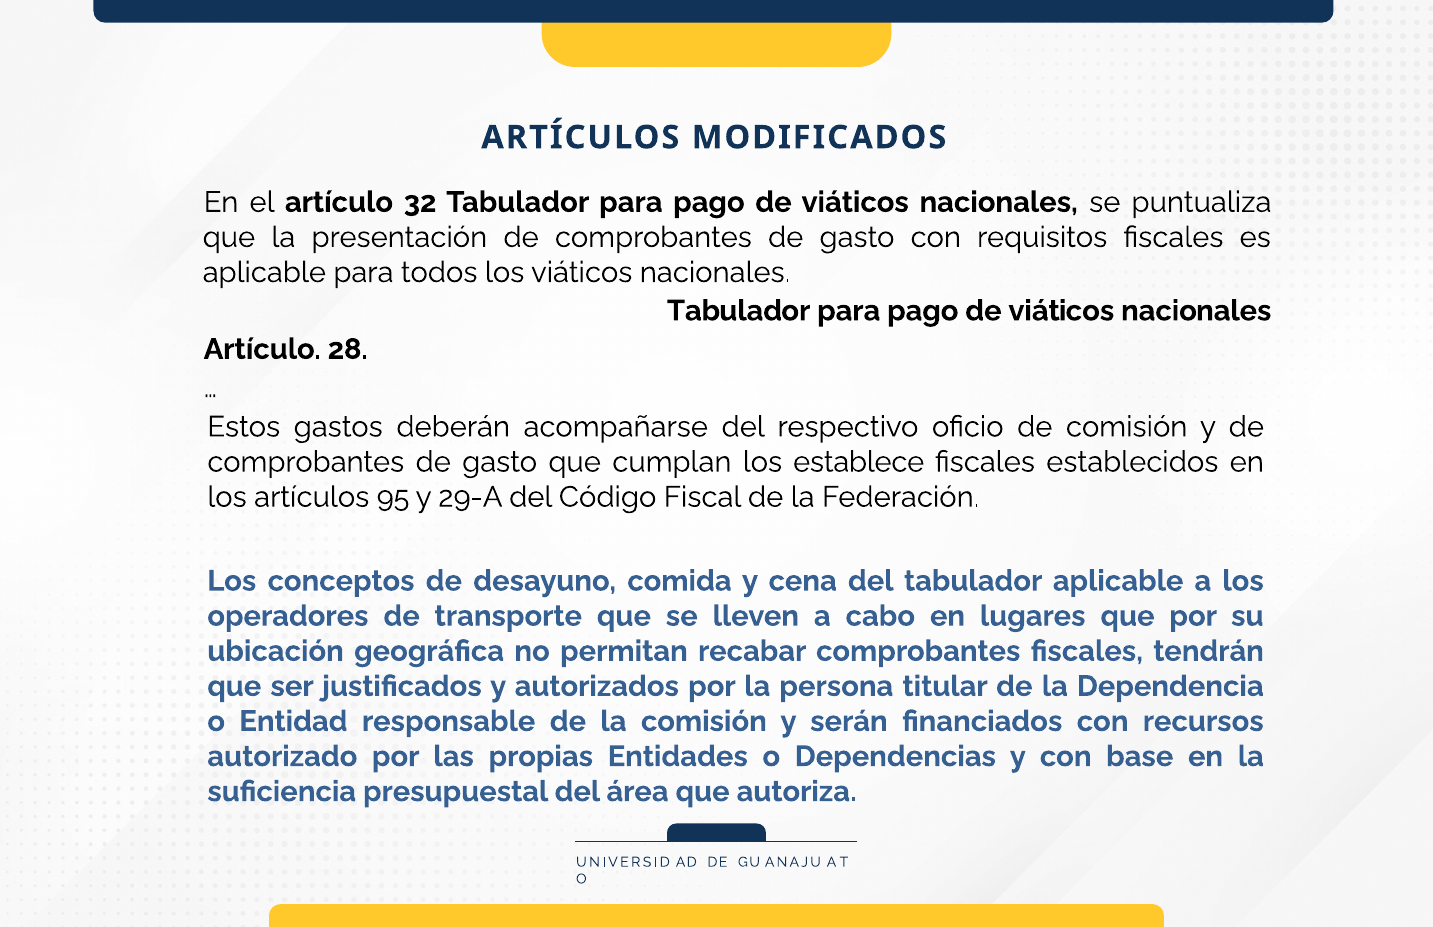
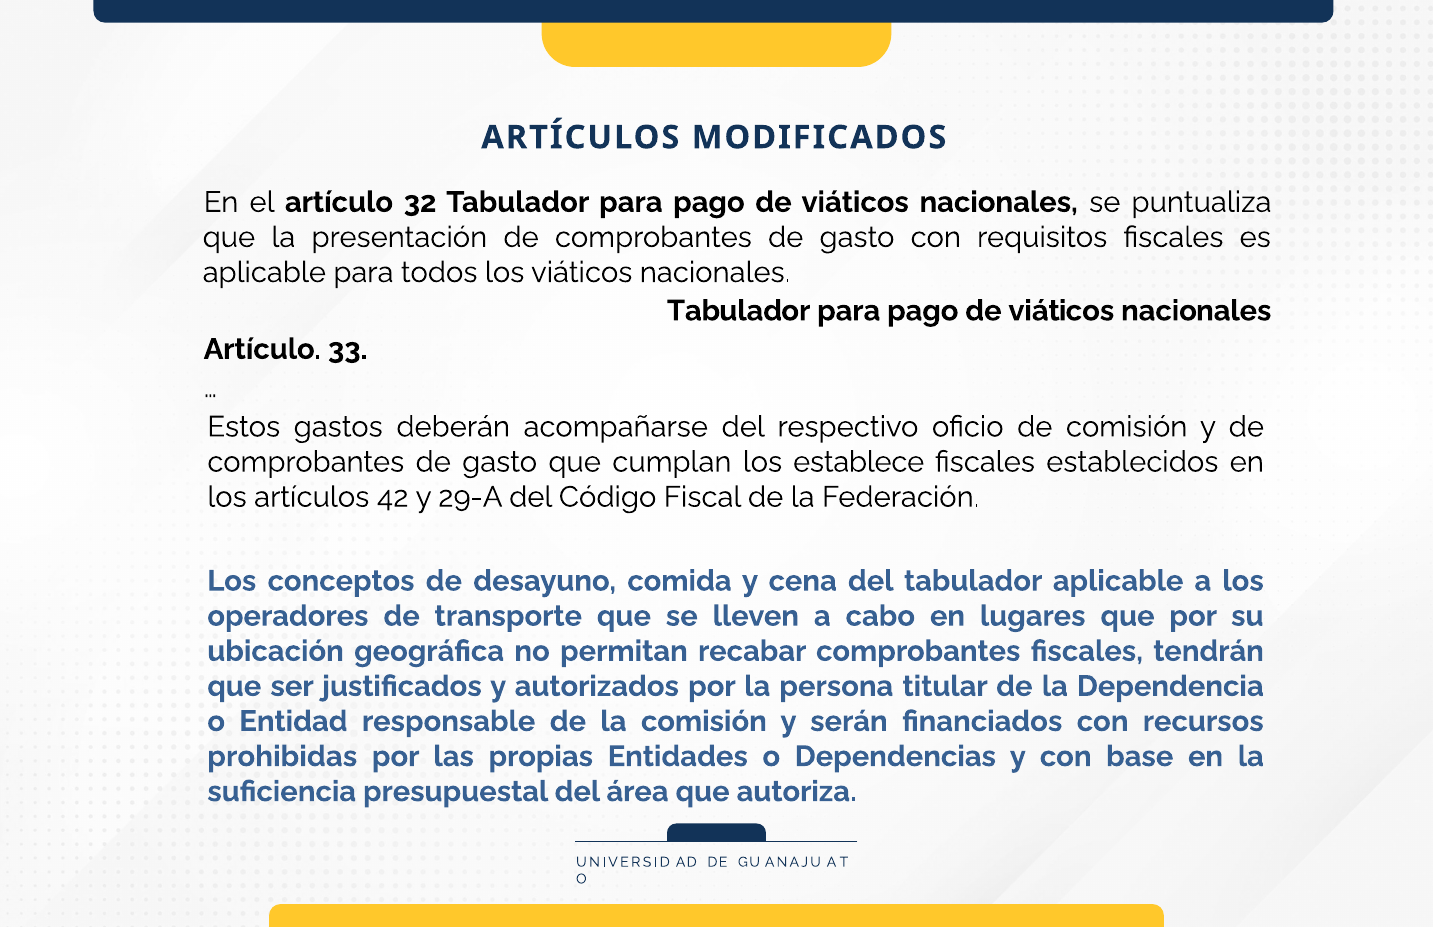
28: 28 -> 33
95: 95 -> 42
autorizado: autorizado -> prohibidas
